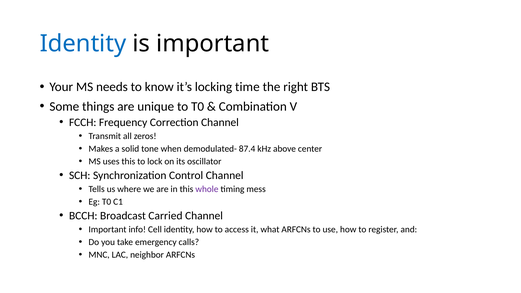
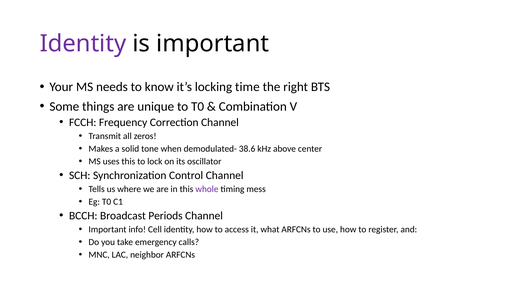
Identity at (83, 44) colour: blue -> purple
87.4: 87.4 -> 38.6
Carried: Carried -> Periods
